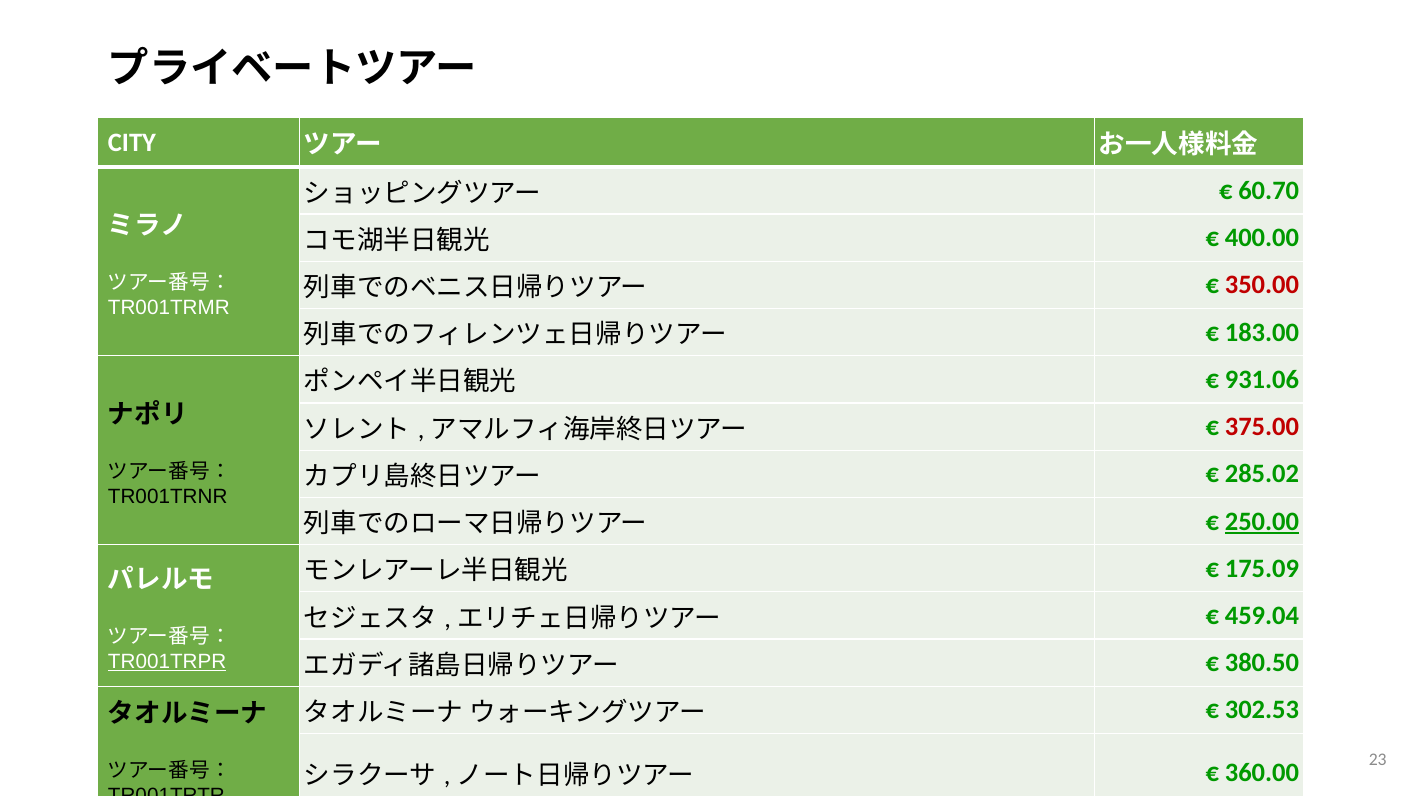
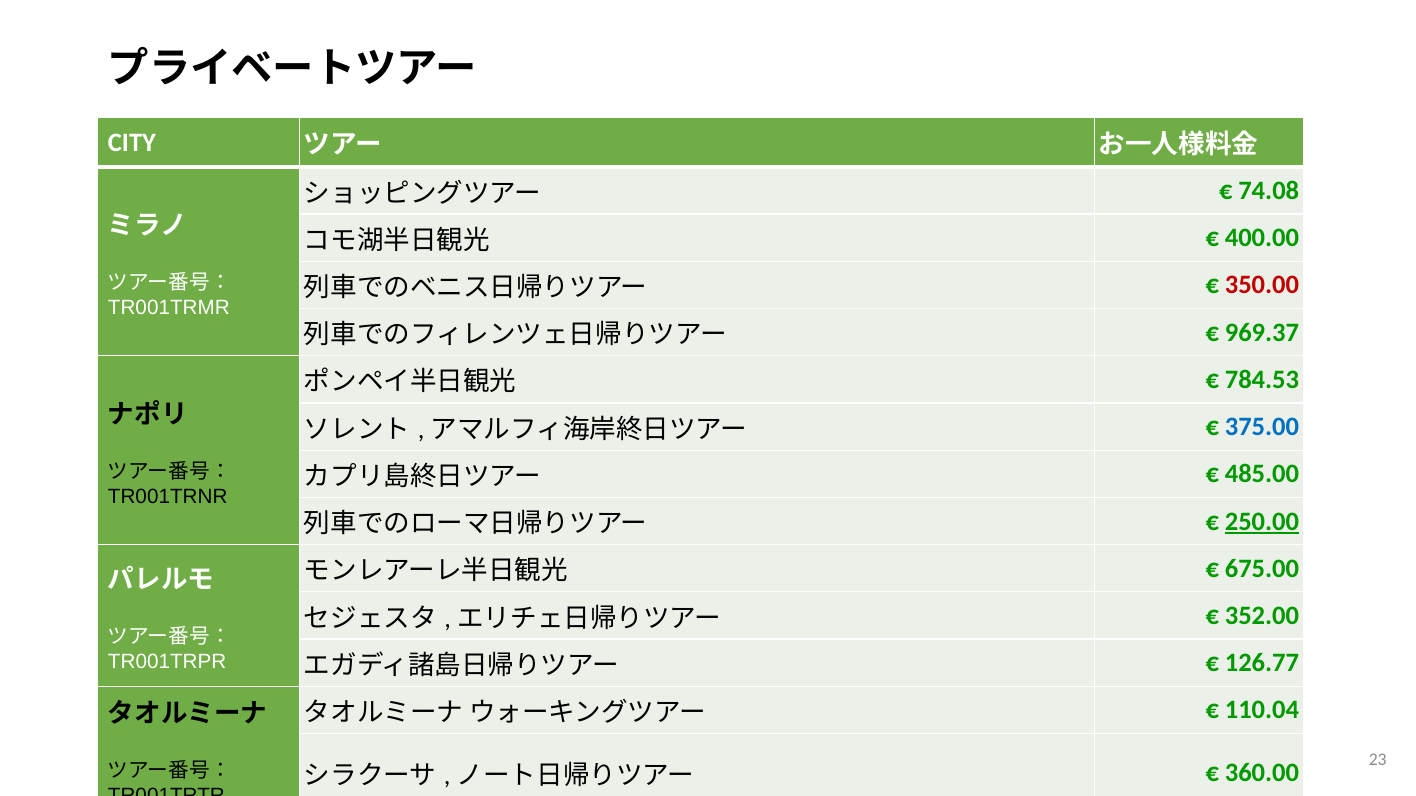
60.70: 60.70 -> 74.08
183.00: 183.00 -> 969.37
931.06: 931.06 -> 784.53
375.00 colour: red -> blue
285.02: 285.02 -> 485.00
175.09: 175.09 -> 675.00
459.04: 459.04 -> 352.00
TR001TRPR underline: present -> none
380.50: 380.50 -> 126.77
302.53: 302.53 -> 110.04
